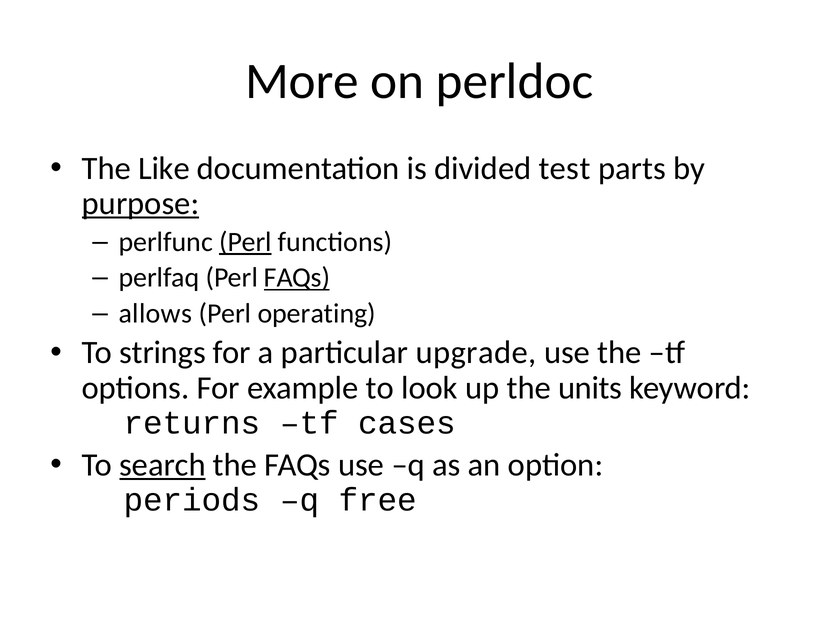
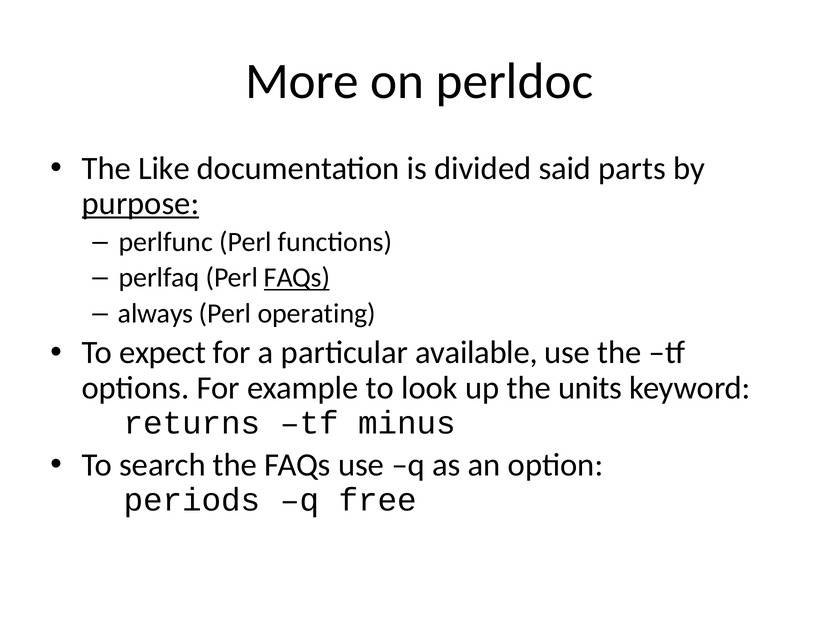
test: test -> said
Perl at (246, 242) underline: present -> none
allows: allows -> always
strings: strings -> expect
upgrade: upgrade -> available
cases: cases -> minus
search underline: present -> none
